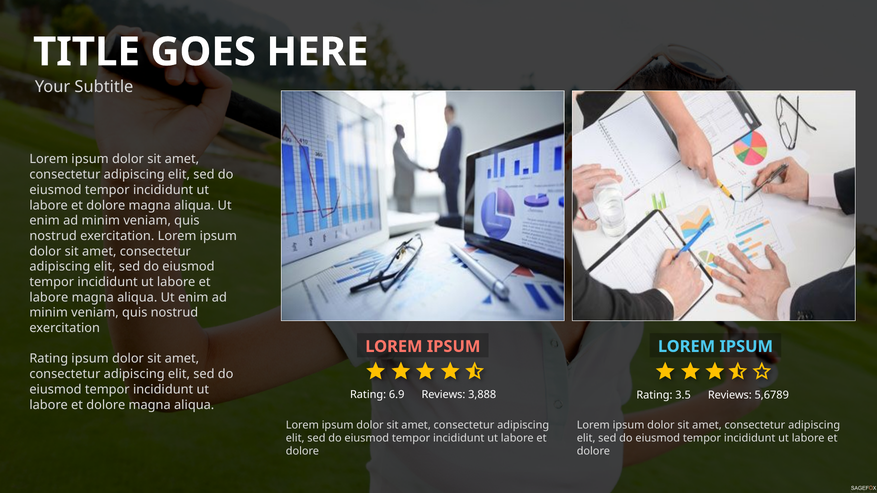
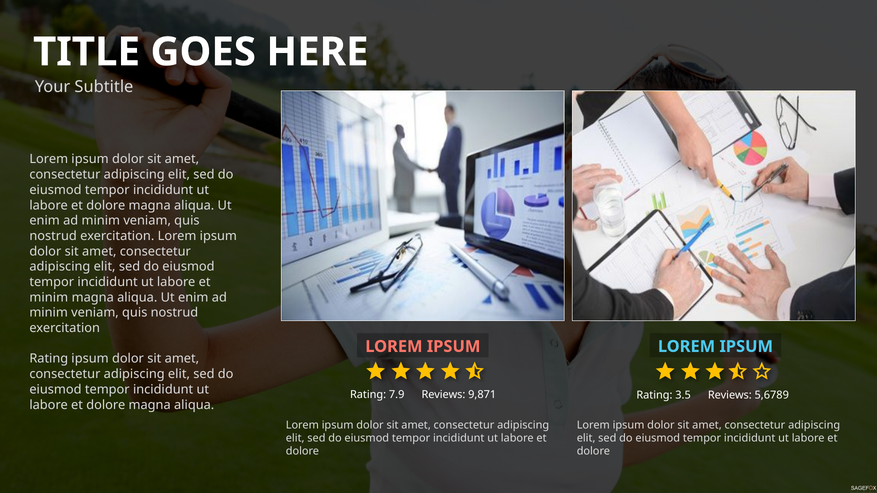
labore at (49, 298): labore -> minim
6.9: 6.9 -> 7.9
3,888: 3,888 -> 9,871
